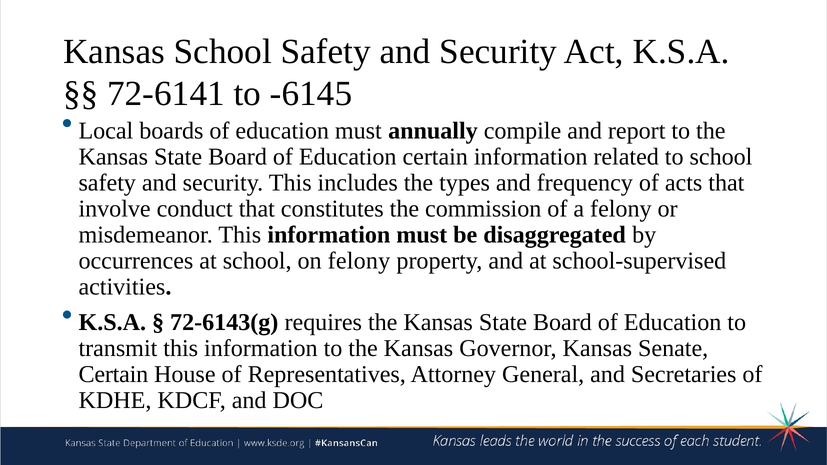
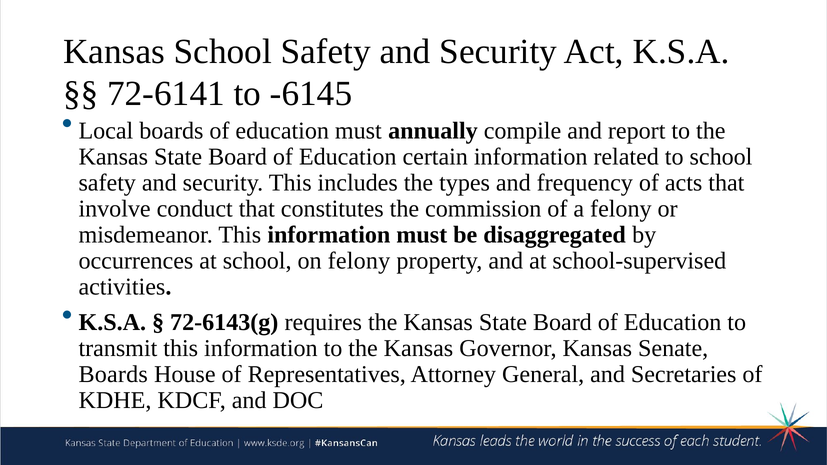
Certain at (113, 375): Certain -> Boards
